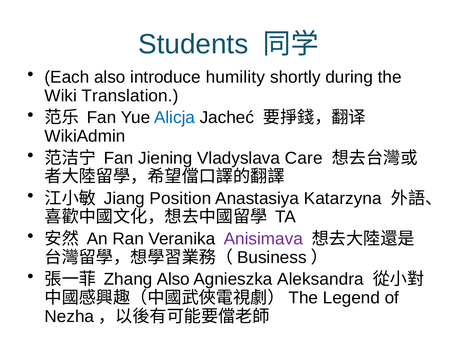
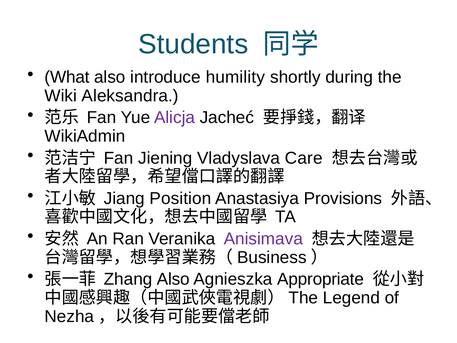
Each: Each -> What
Translation: Translation -> Aleksandra
Alicja colour: blue -> purple
Katarzyna: Katarzyna -> Provisions
Aleksandra: Aleksandra -> Appropriate
